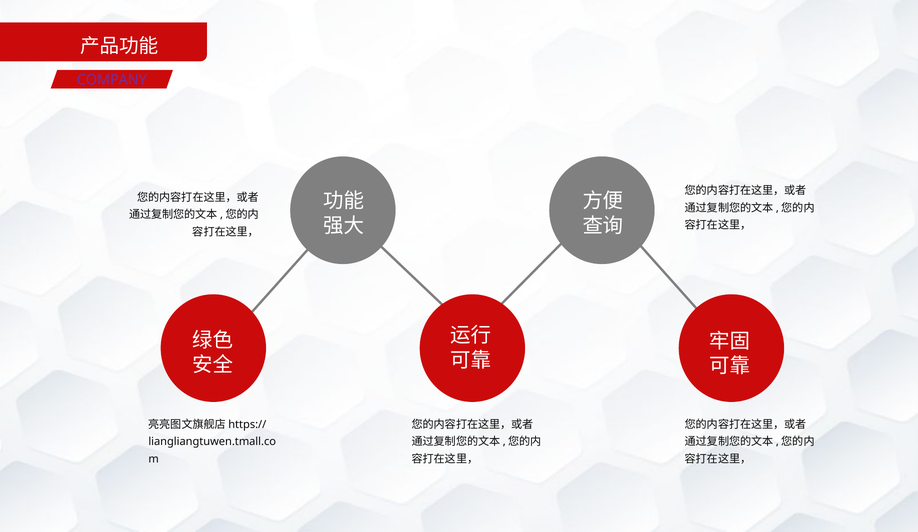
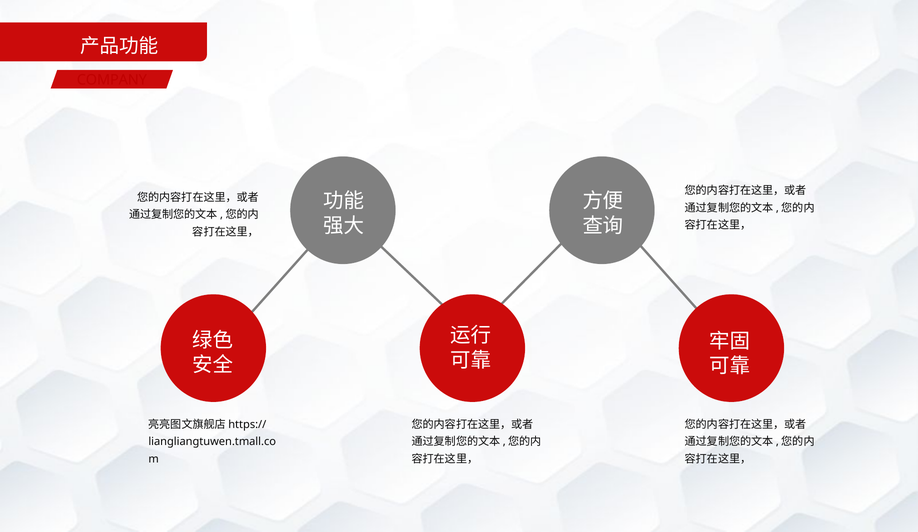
COMPANY colour: purple -> red
